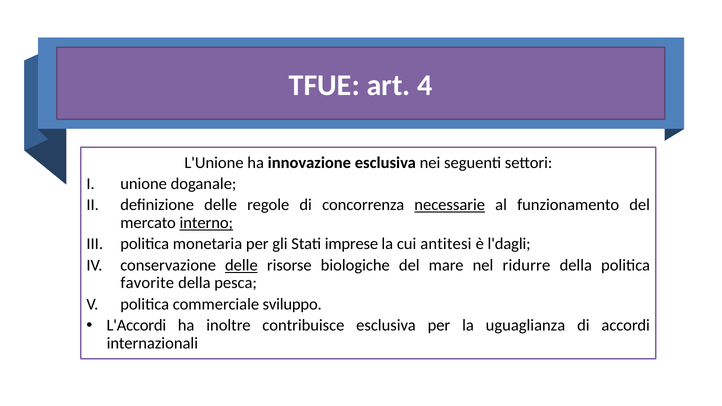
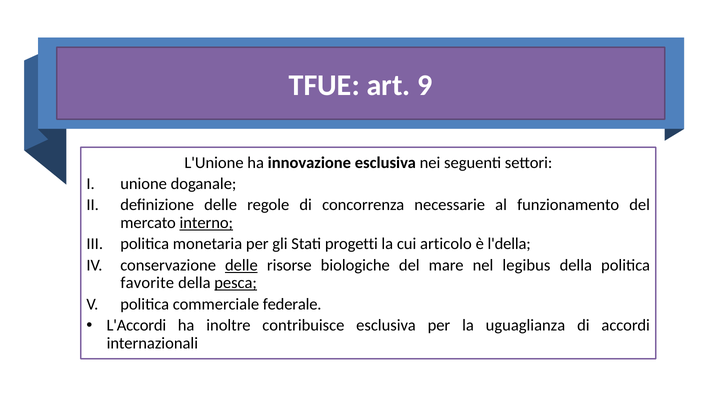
4: 4 -> 9
necessarie underline: present -> none
imprese: imprese -> progetti
antitesi: antitesi -> articolo
l'dagli: l'dagli -> l'della
ridurre: ridurre -> legibus
pesca underline: none -> present
sviluppo: sviluppo -> federale
